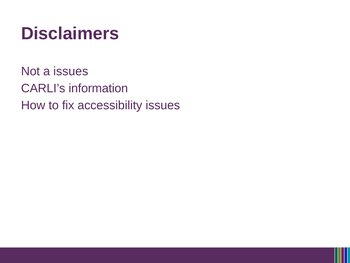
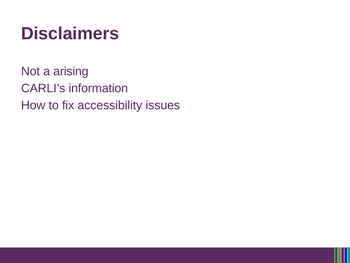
a issues: issues -> arising
